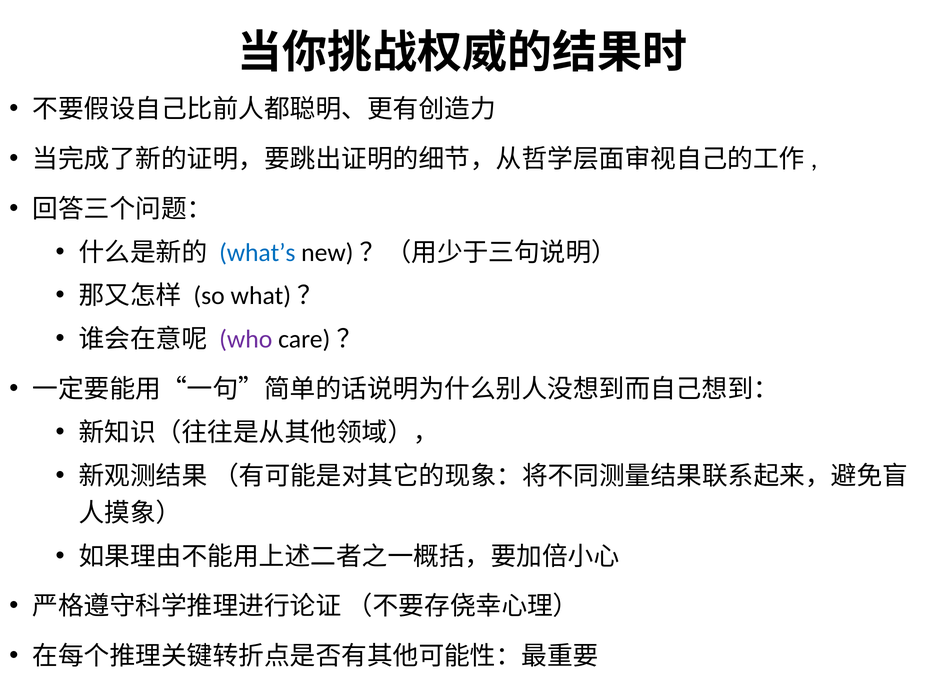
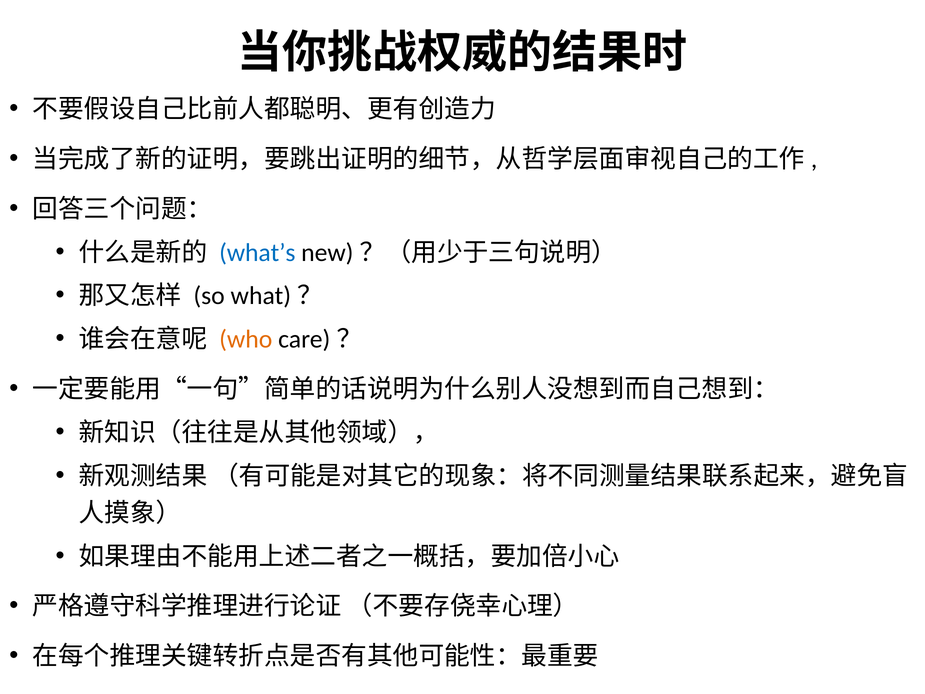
who colour: purple -> orange
